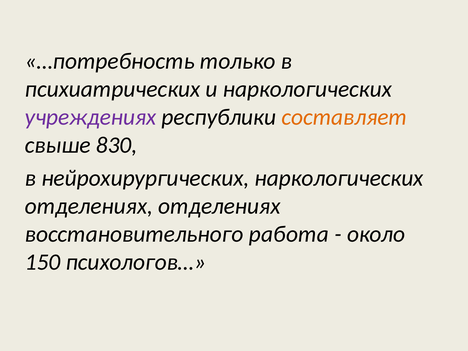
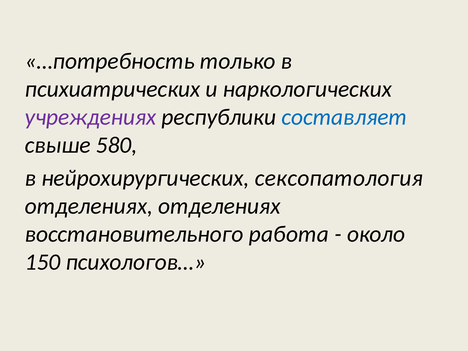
составляет colour: orange -> blue
830: 830 -> 580
нейрохирургических наркологических: наркологических -> сексопатология
